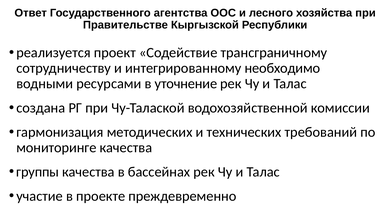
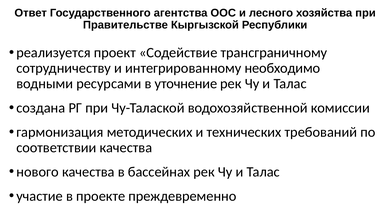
мониторинге: мониторинге -> соответствии
группы: группы -> нового
